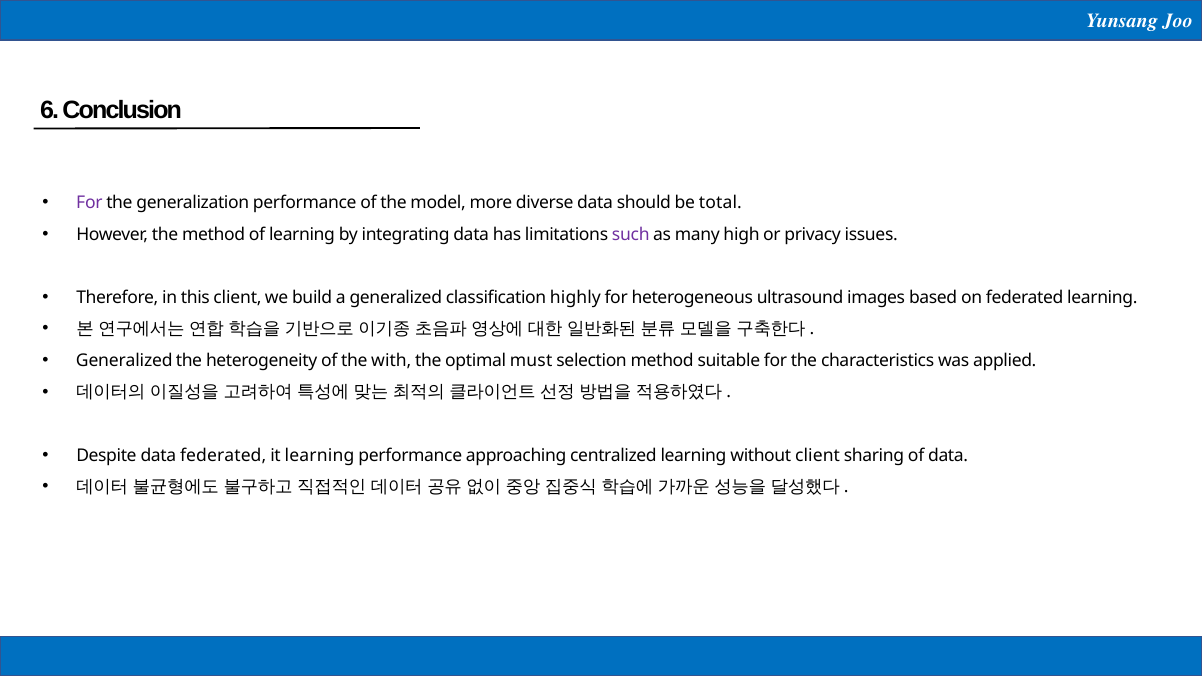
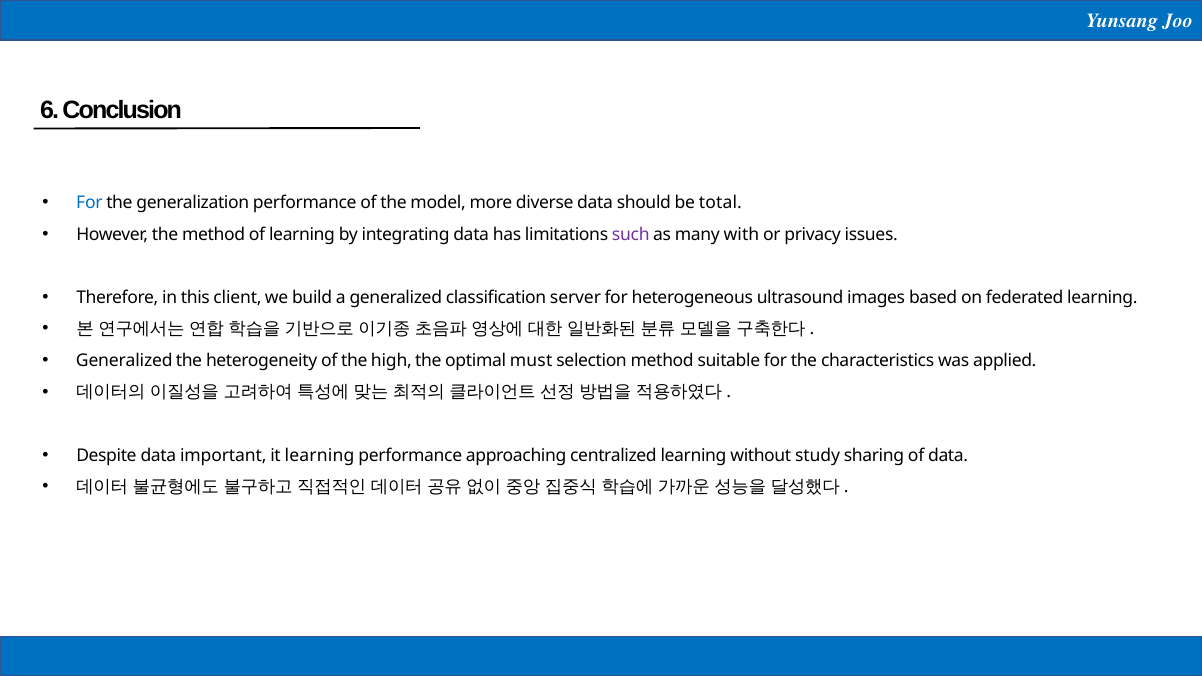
For at (89, 203) colour: purple -> blue
high: high -> with
highly: highly -> server
with: with -> high
data federated: federated -> important
without client: client -> study
